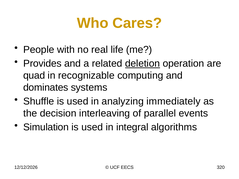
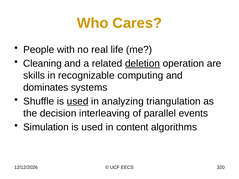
Provides: Provides -> Cleaning
quad: quad -> skills
used at (78, 101) underline: none -> present
immediately: immediately -> triangulation
integral: integral -> content
